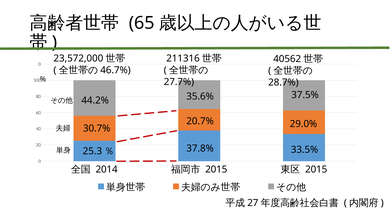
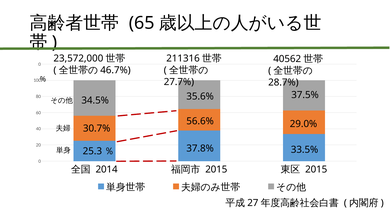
44.2%: 44.2% -> 34.5%
20.7%: 20.7% -> 56.6%
